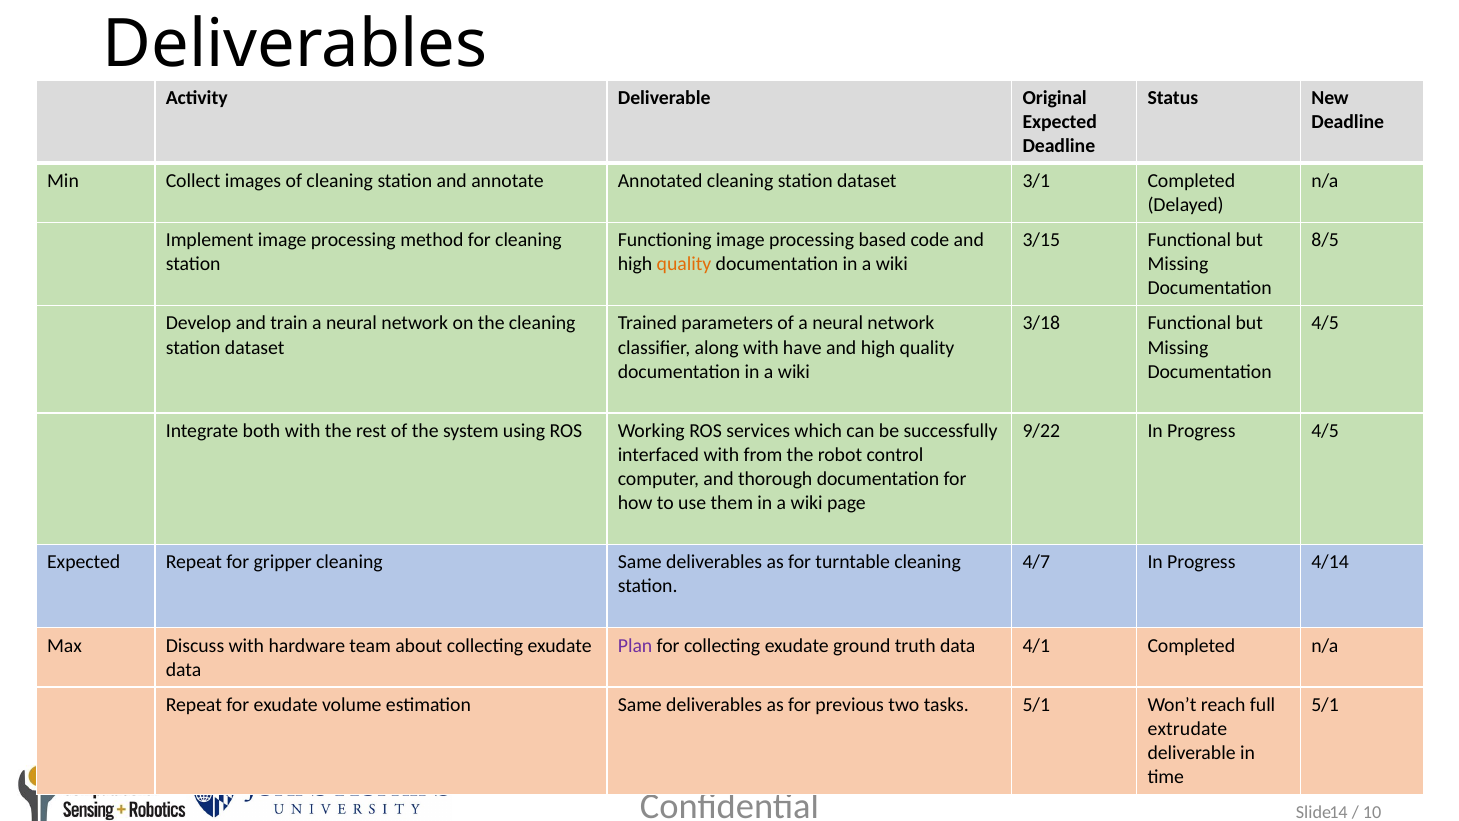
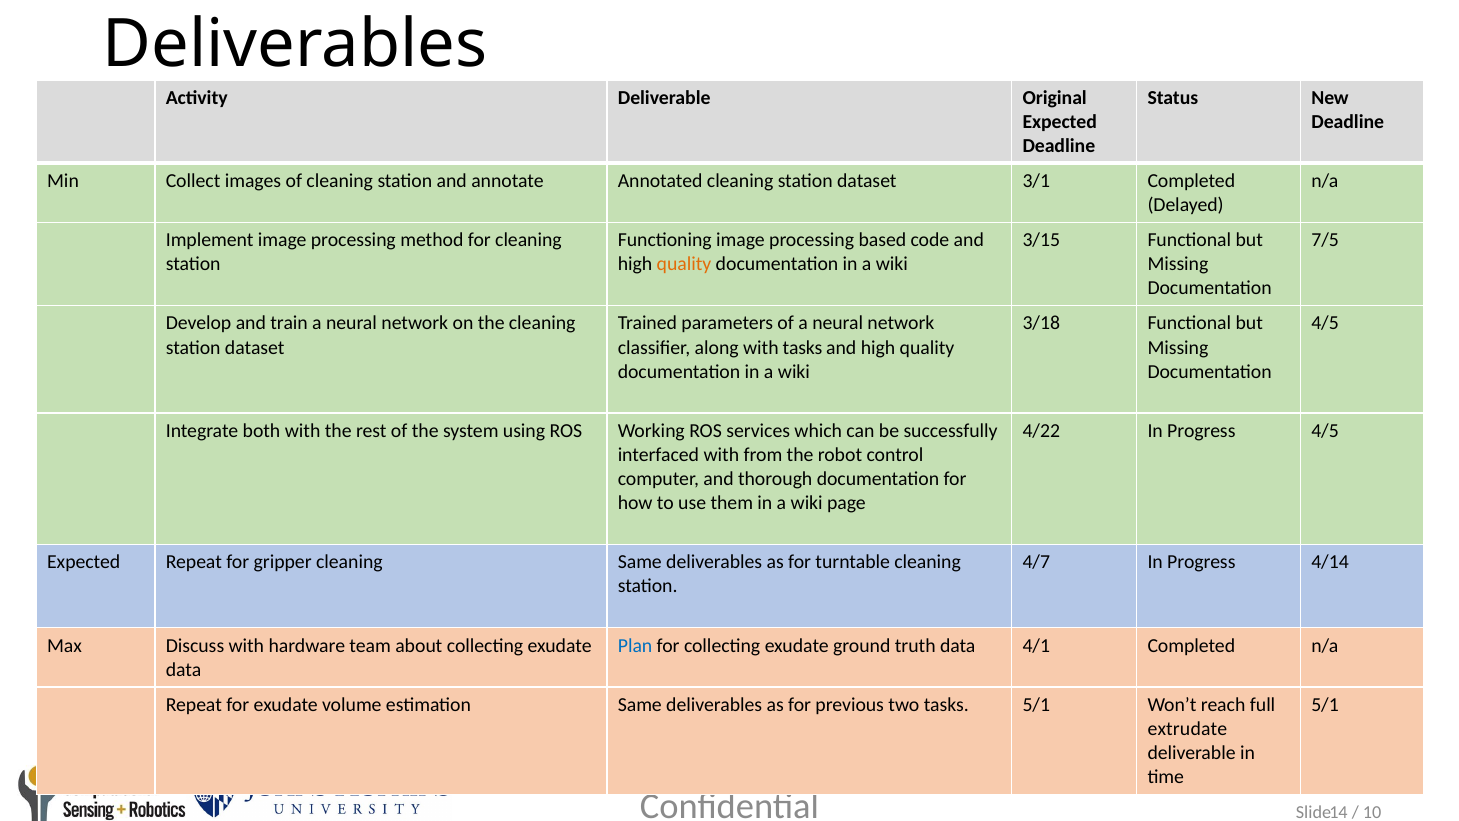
8/5: 8/5 -> 7/5
with have: have -> tasks
9/22: 9/22 -> 4/22
Plan colour: purple -> blue
